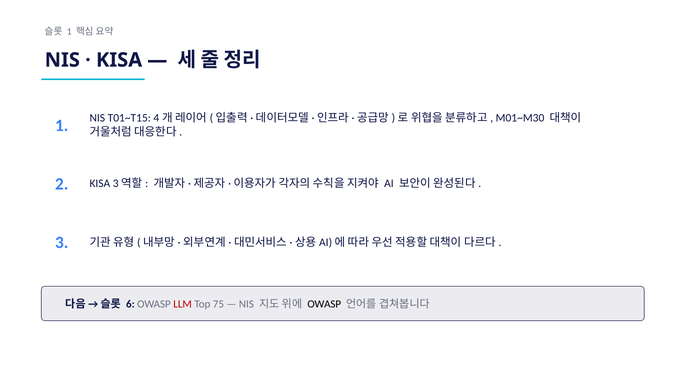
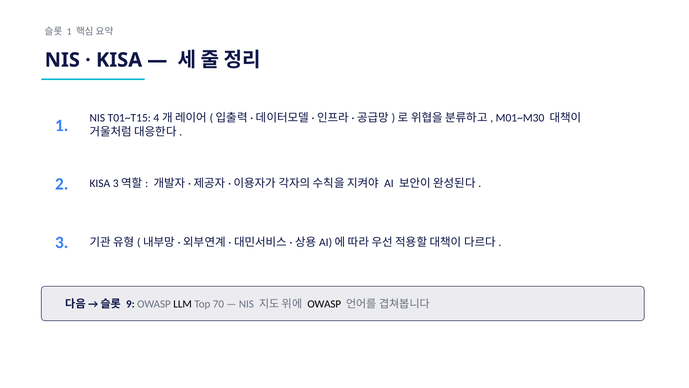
6: 6 -> 9
LLM colour: red -> black
75: 75 -> 70
